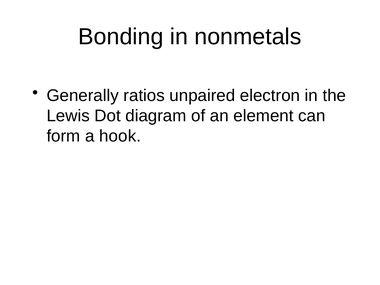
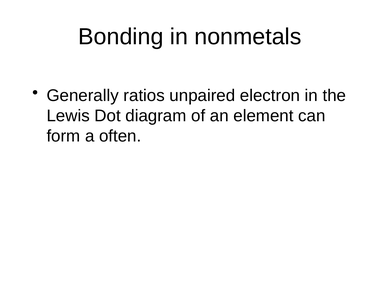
hook: hook -> often
